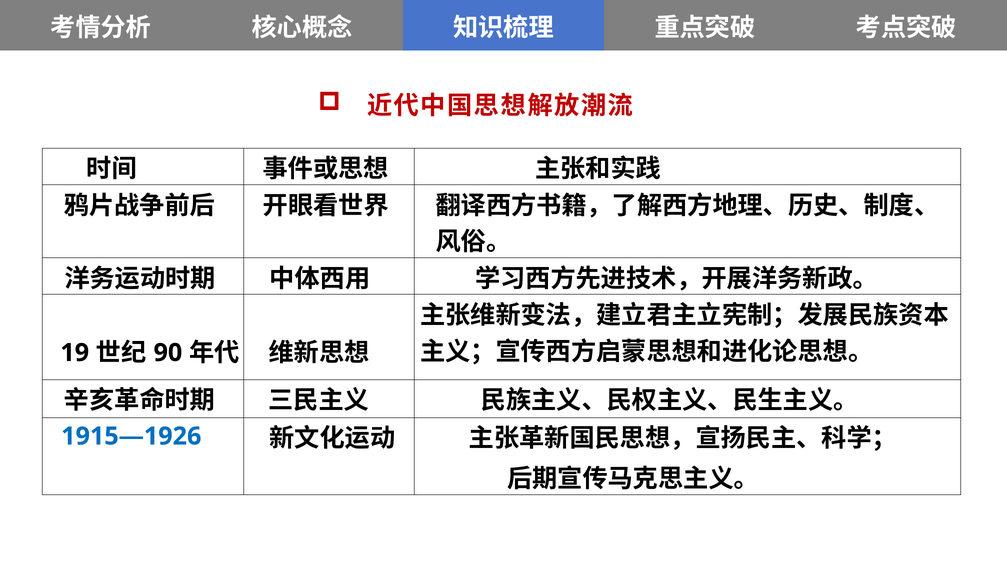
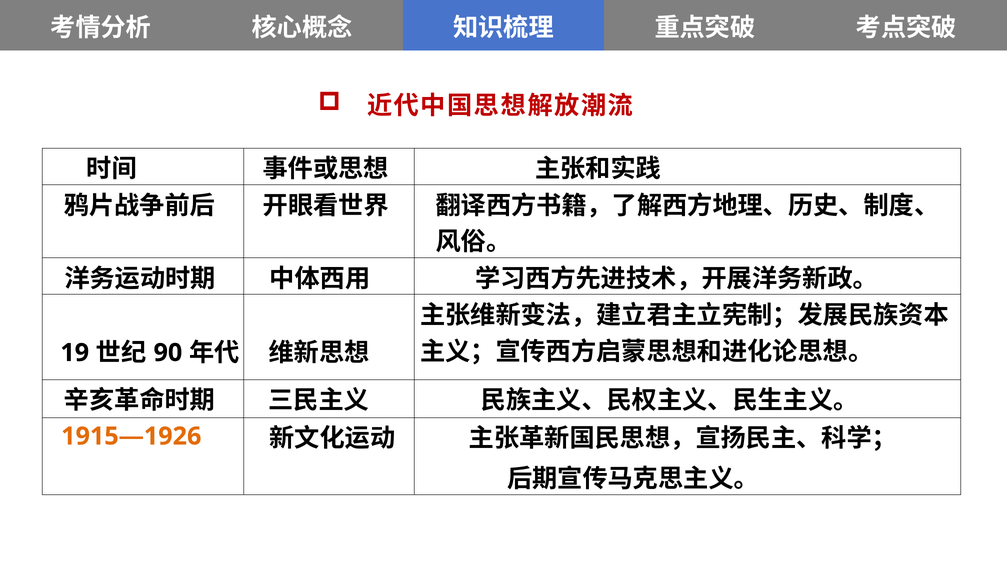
1915—1926 colour: blue -> orange
